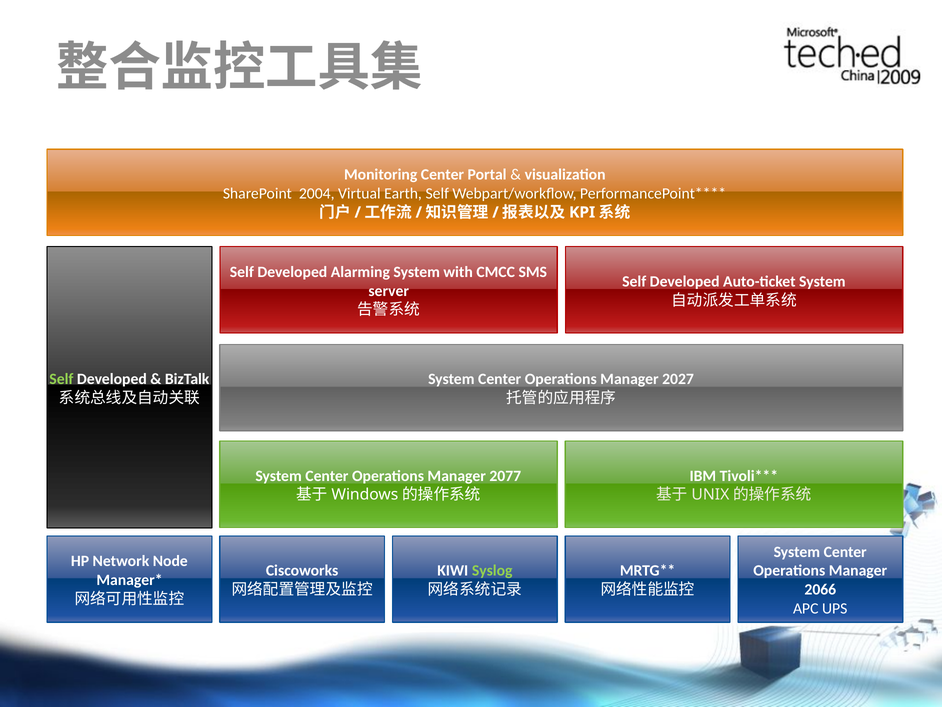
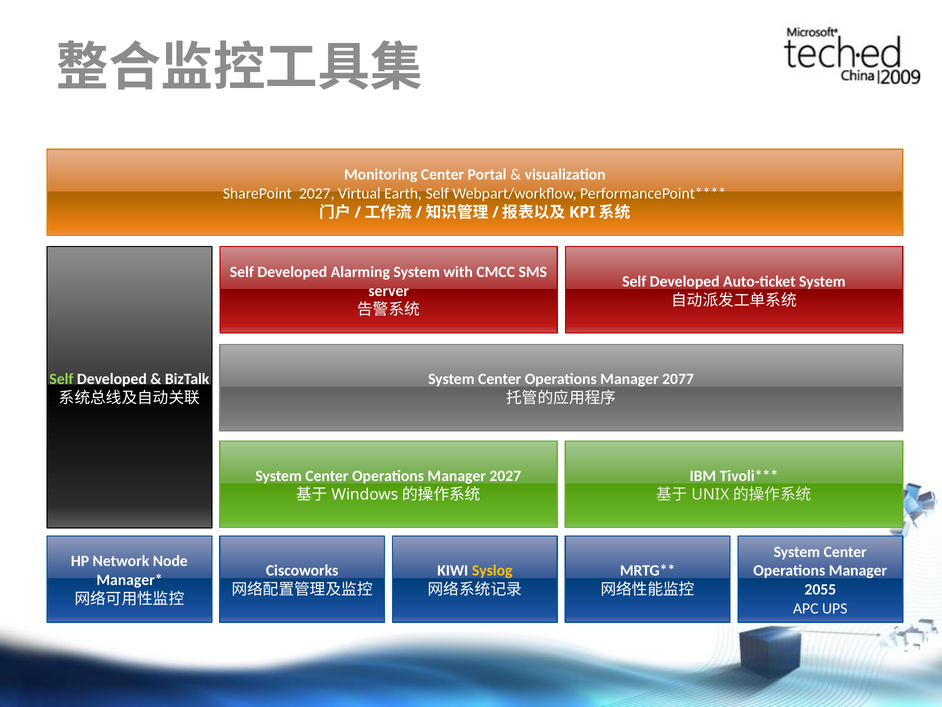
SharePoint 2004: 2004 -> 2027
2027: 2027 -> 2077
Manager 2077: 2077 -> 2027
Syslog colour: light green -> yellow
2066: 2066 -> 2055
